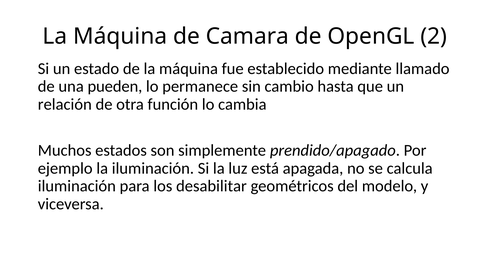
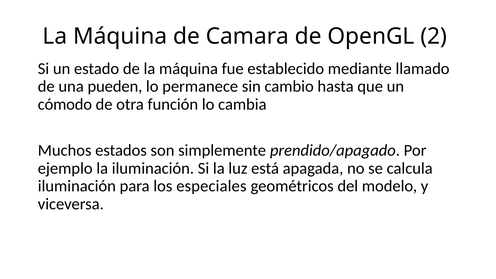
relación: relación -> cómodo
desabilitar: desabilitar -> especiales
